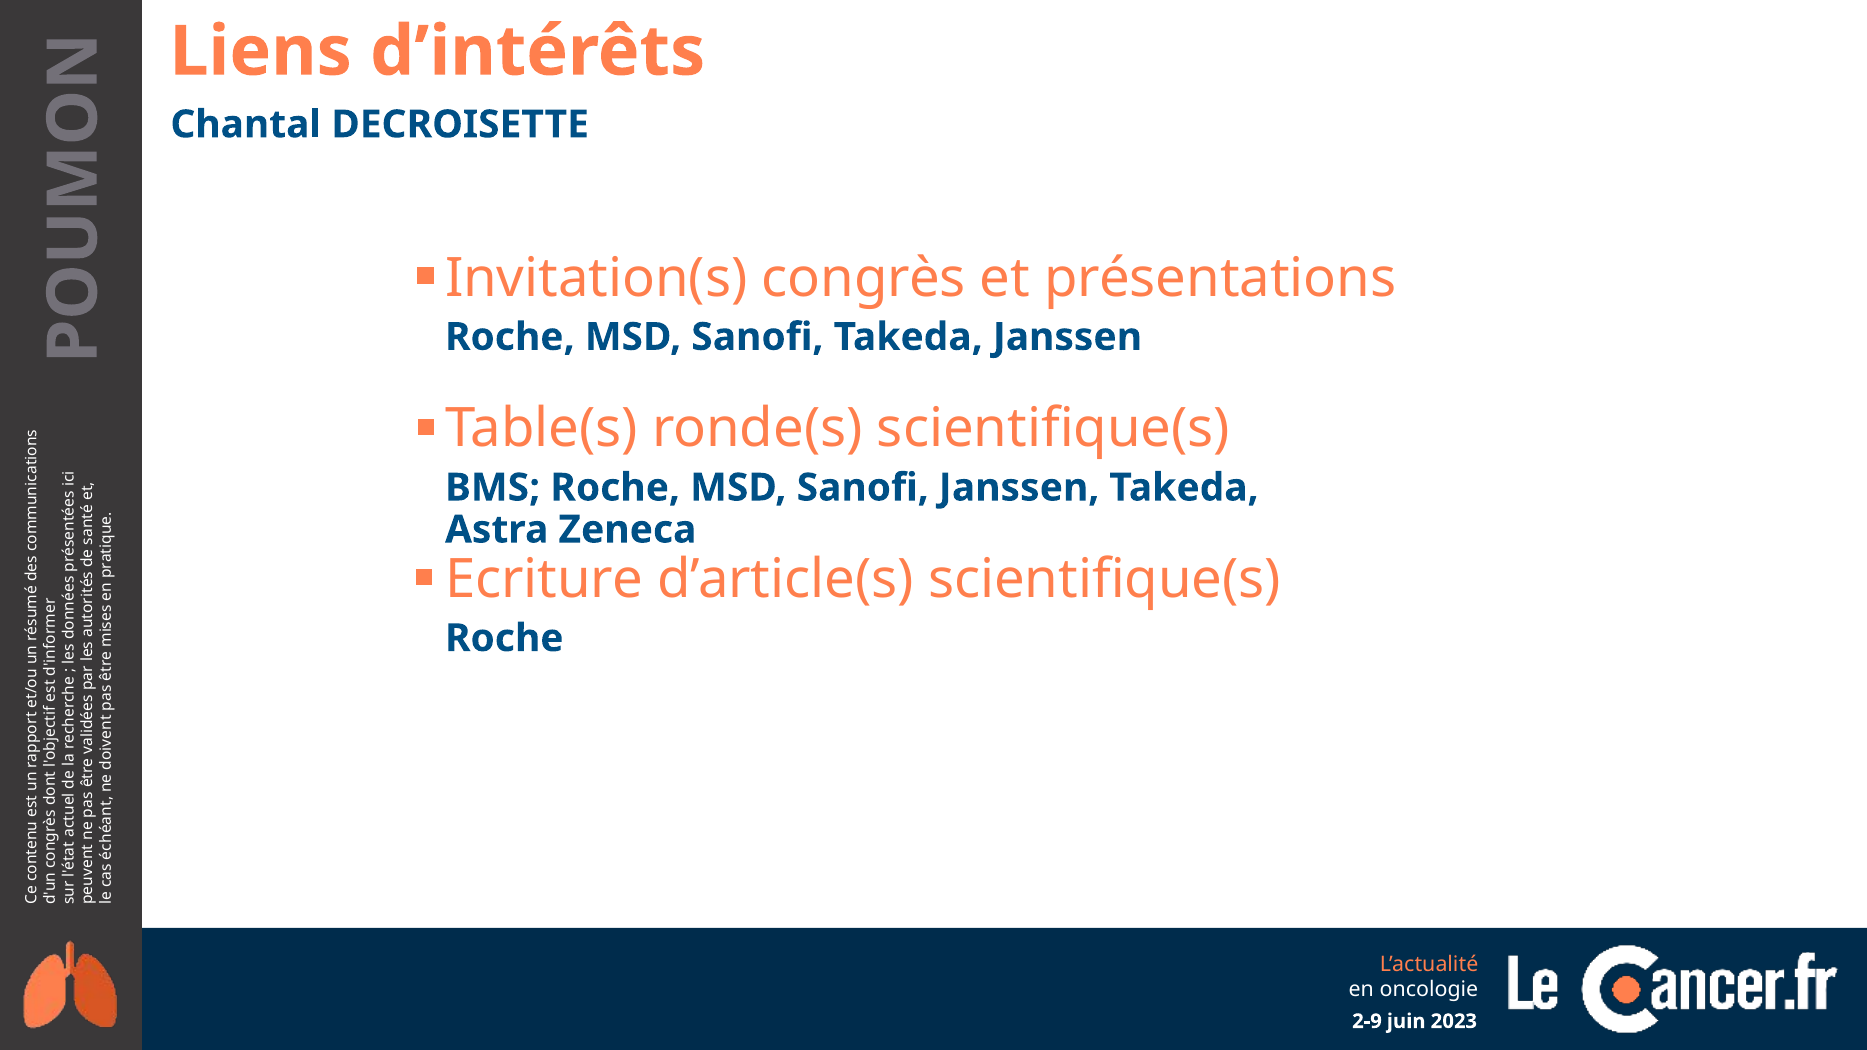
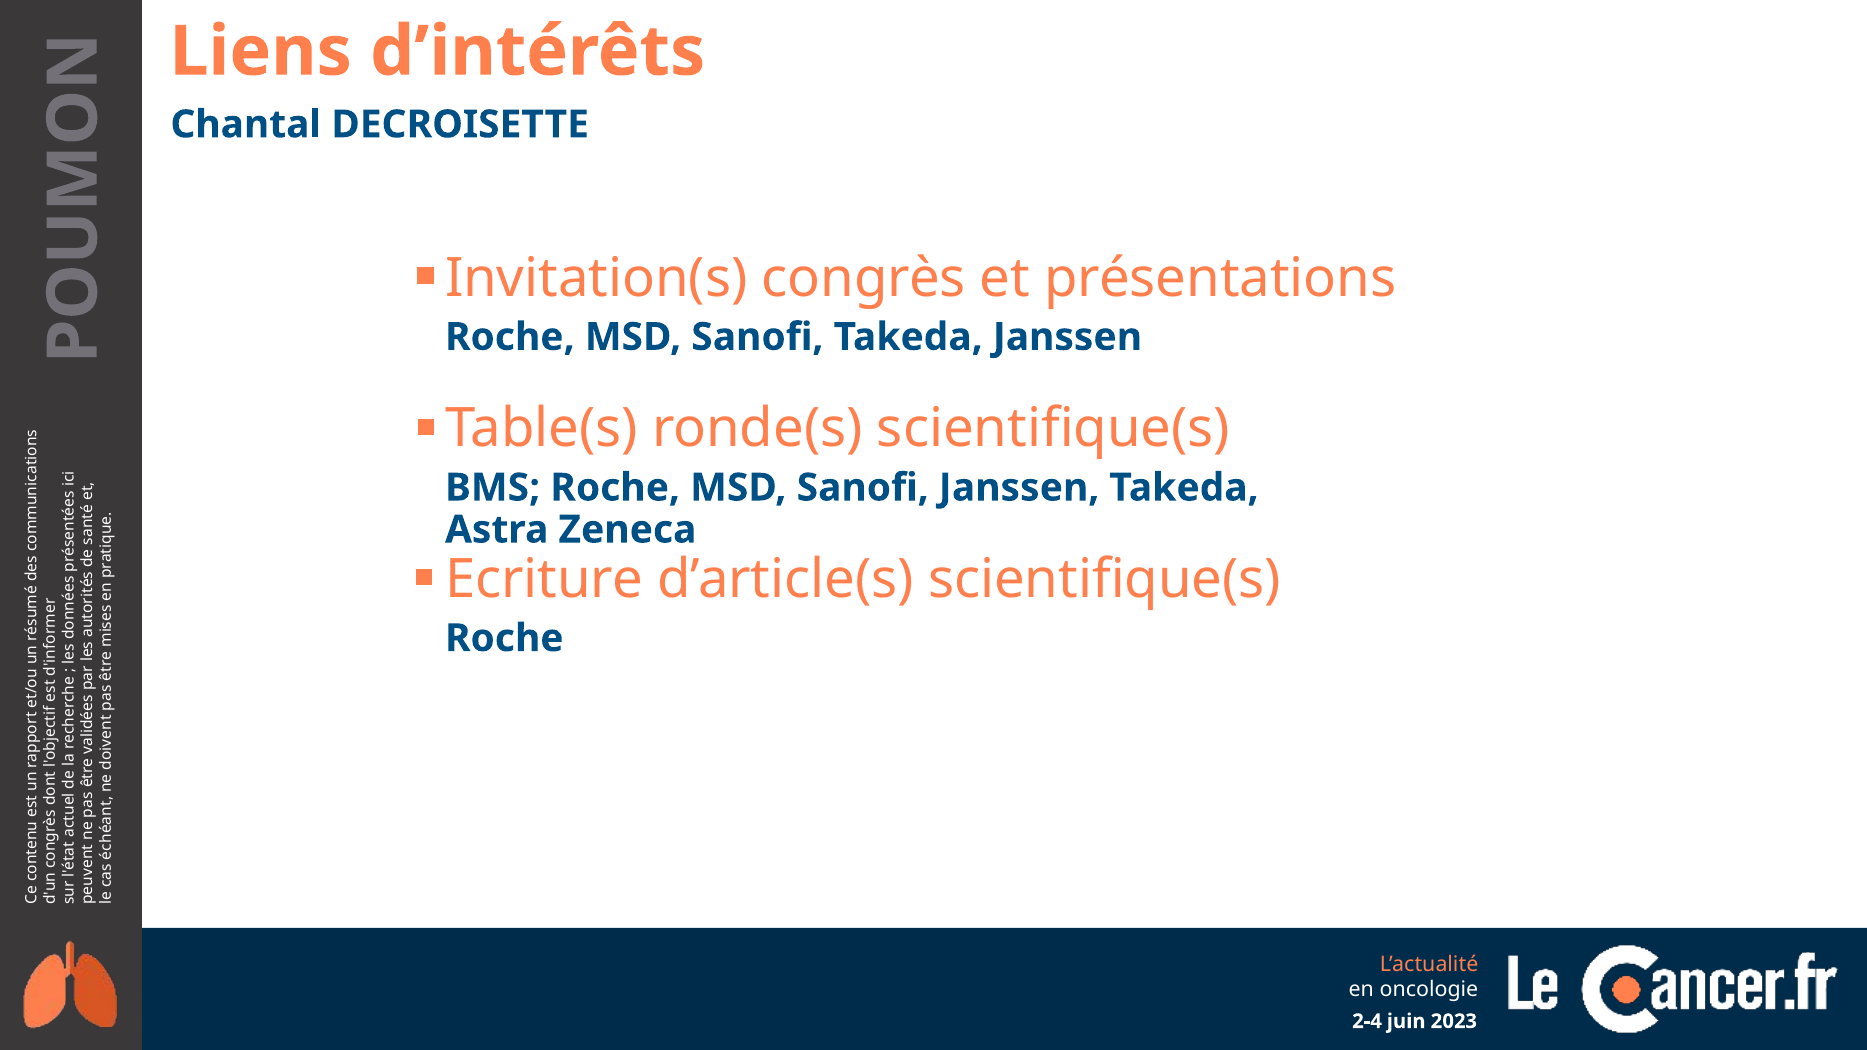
2-9: 2-9 -> 2-4
